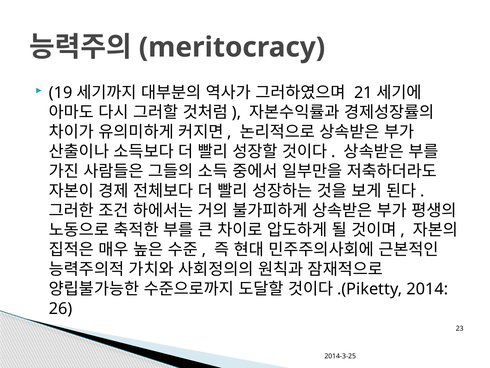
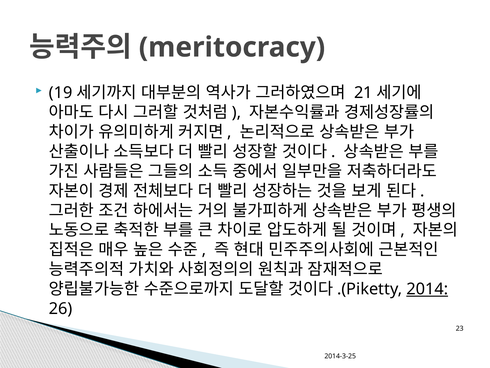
2014 underline: none -> present
